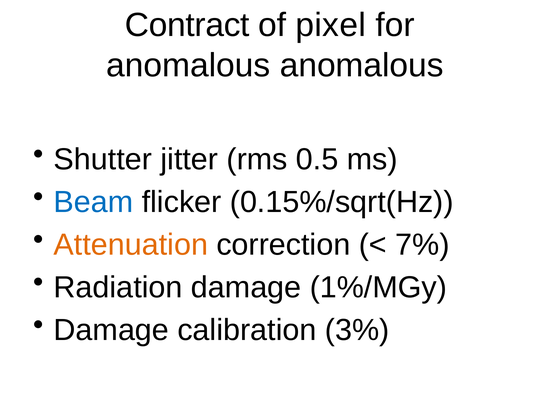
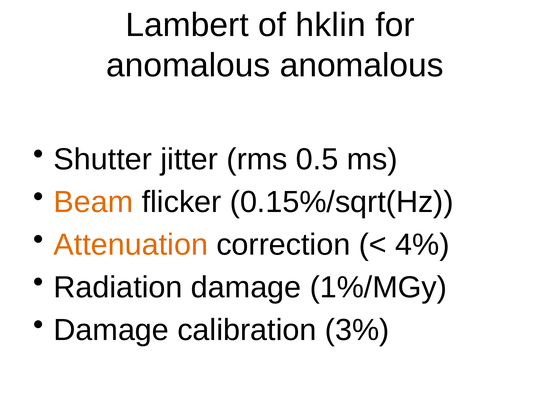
Contract: Contract -> Lambert
pixel: pixel -> hklin
Beam colour: blue -> orange
7%: 7% -> 4%
